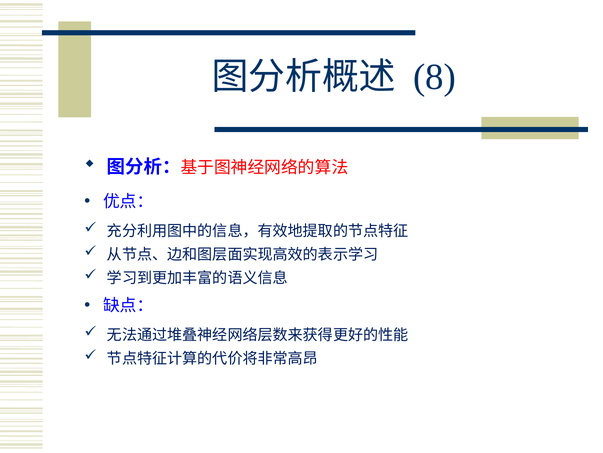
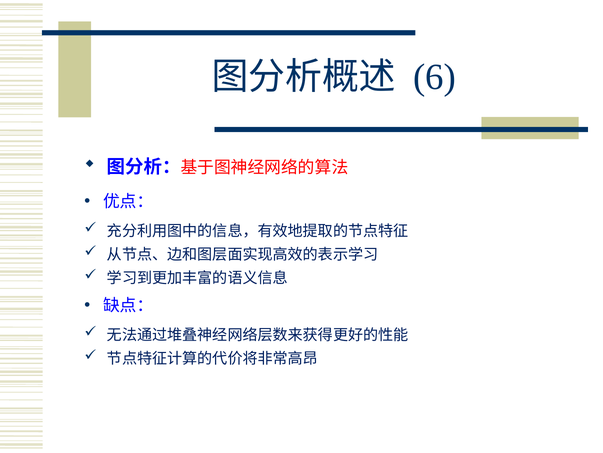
8: 8 -> 6
